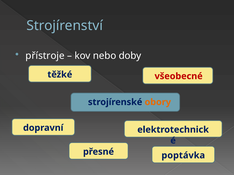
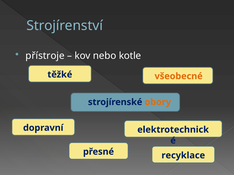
doby: doby -> kotle
všeobecné colour: red -> orange
poptávka: poptávka -> recyklace
